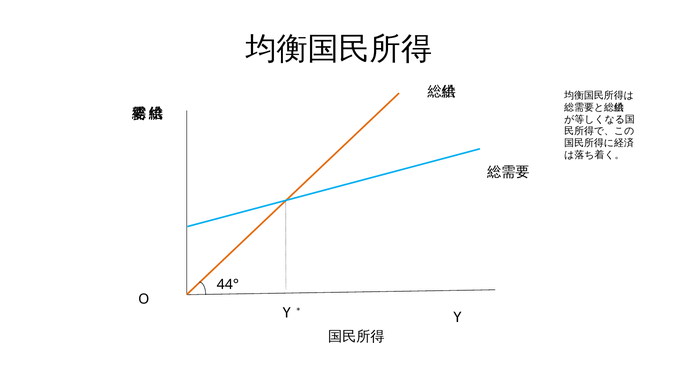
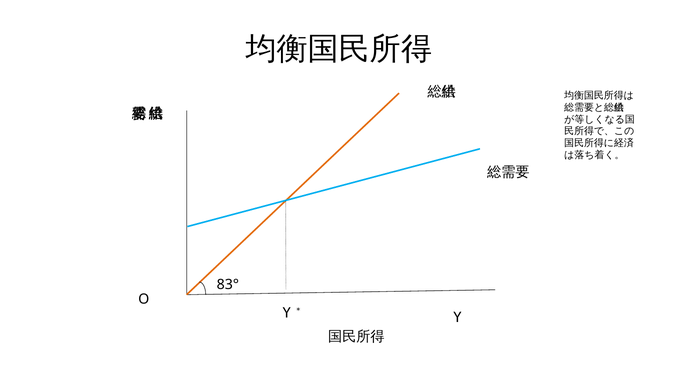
44°: 44° -> 83°
